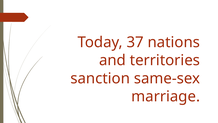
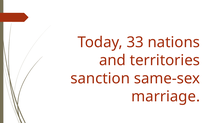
37: 37 -> 33
